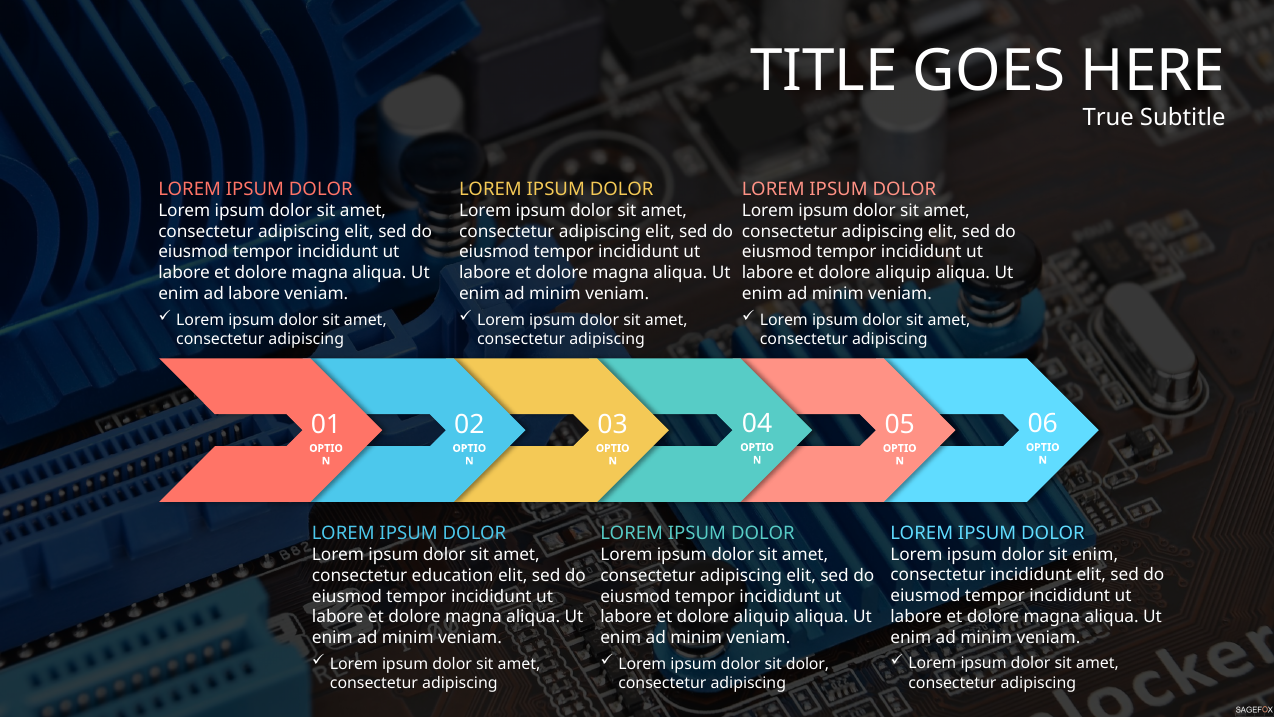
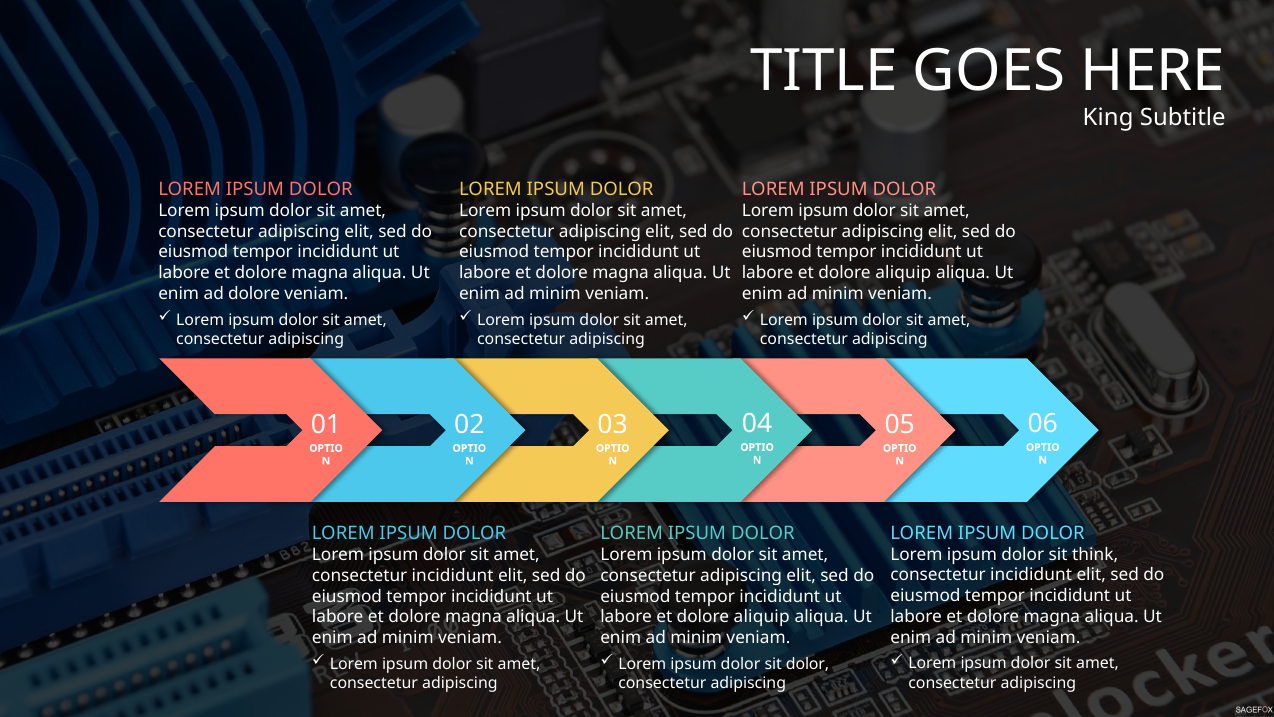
True: True -> King
ad labore: labore -> dolore
sit enim: enim -> think
education at (453, 575): education -> incididunt
